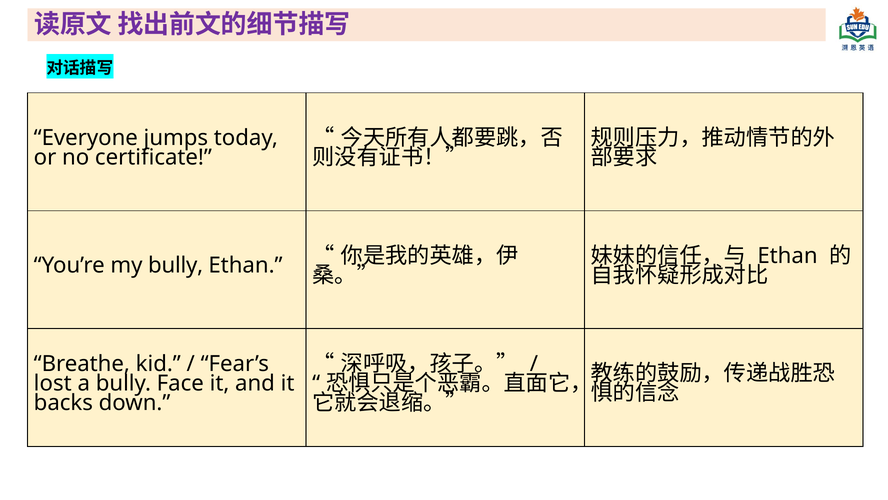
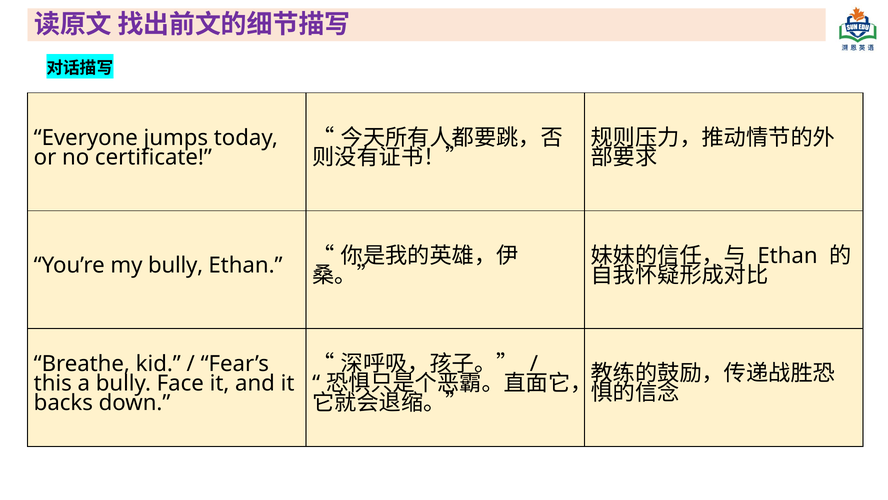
lost: lost -> this
